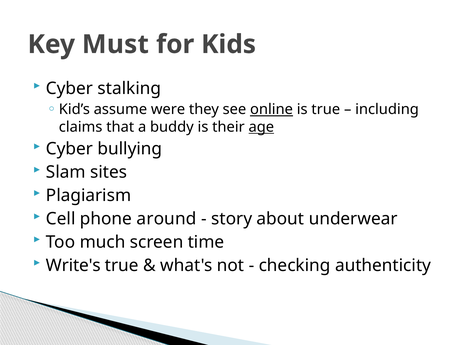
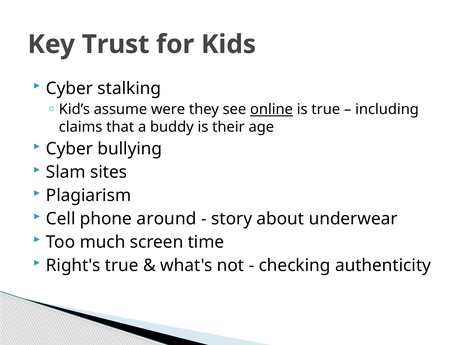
Must: Must -> Trust
age underline: present -> none
Write's: Write's -> Right's
